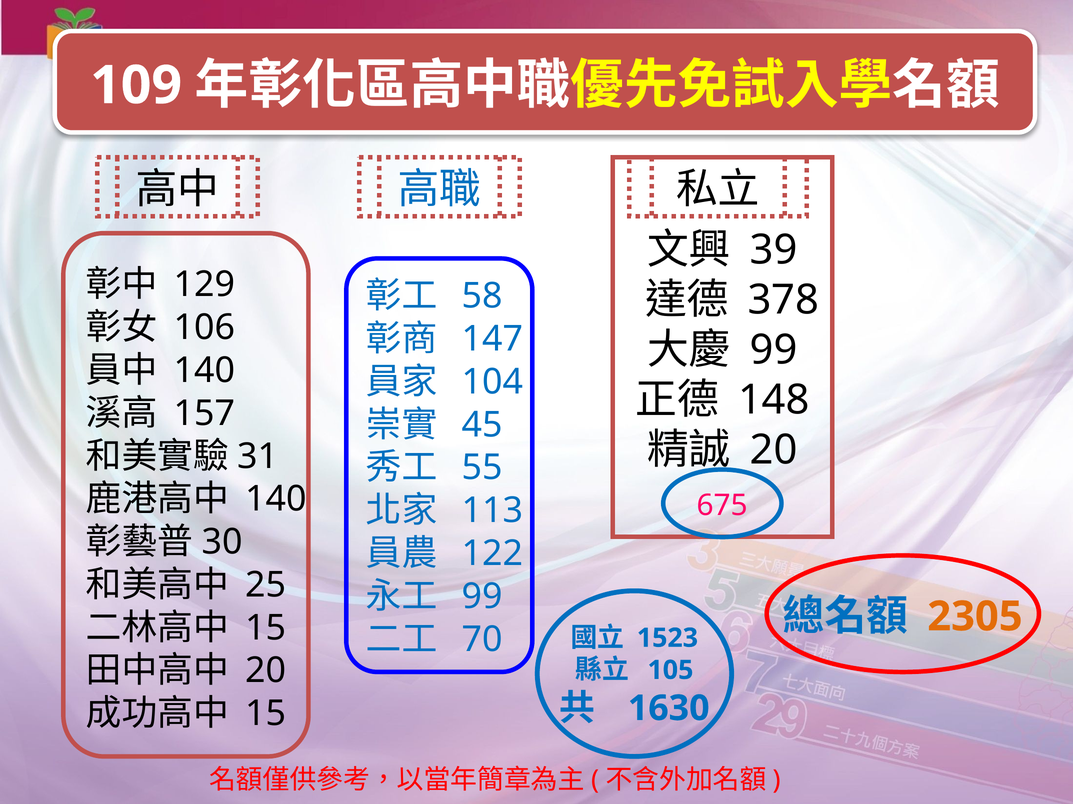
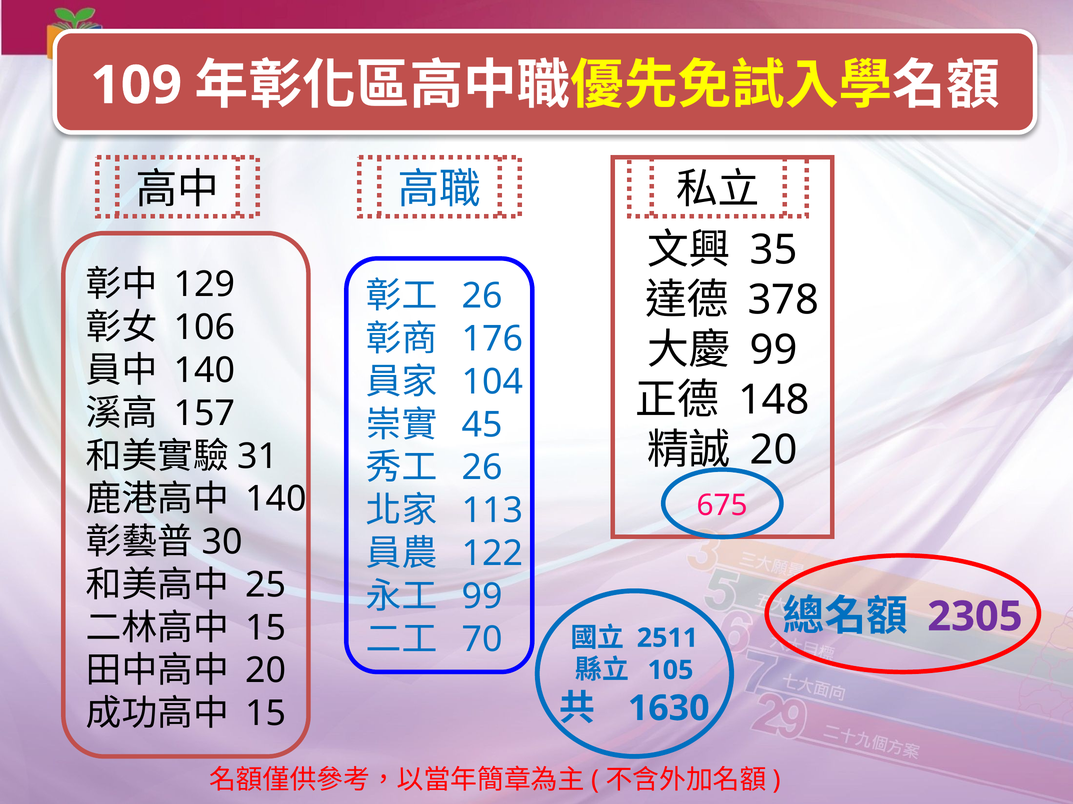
39: 39 -> 35
58 at (482, 296): 58 -> 26
147: 147 -> 176
55 at (482, 468): 55 -> 26
2305 colour: orange -> purple
1523: 1523 -> 2511
